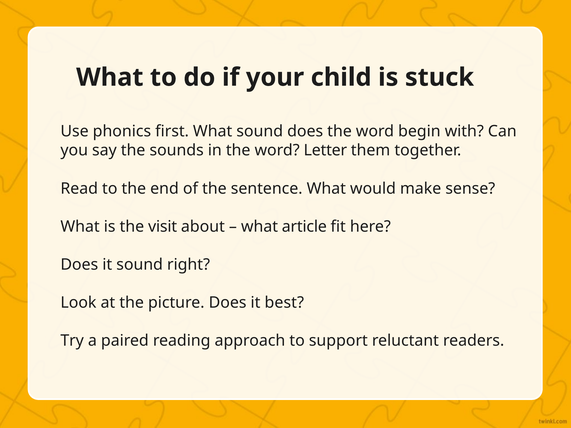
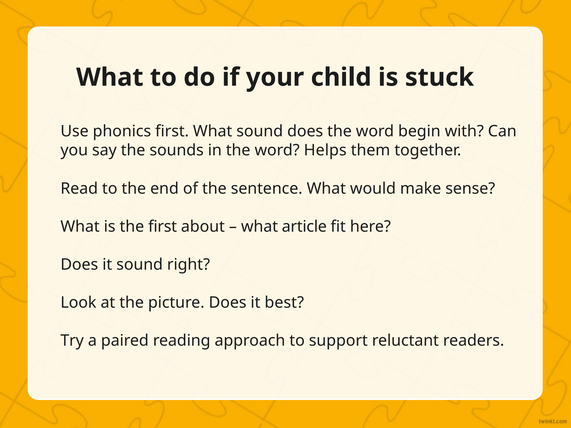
Letter: Letter -> Helps
the visit: visit -> first
